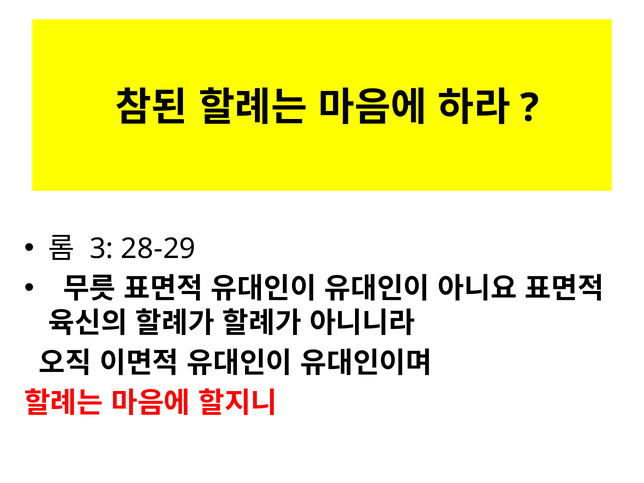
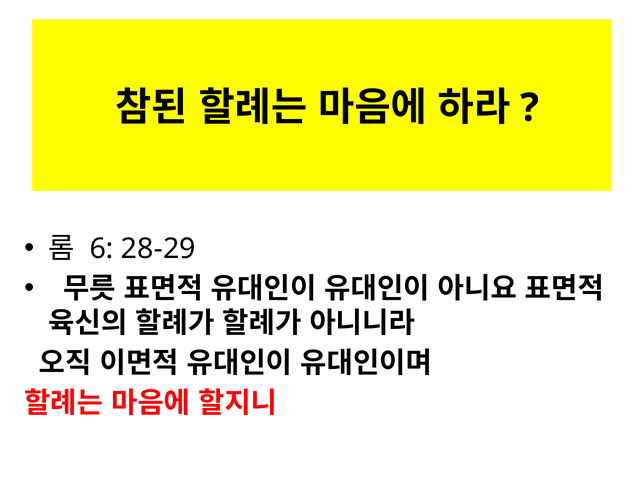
3: 3 -> 6
